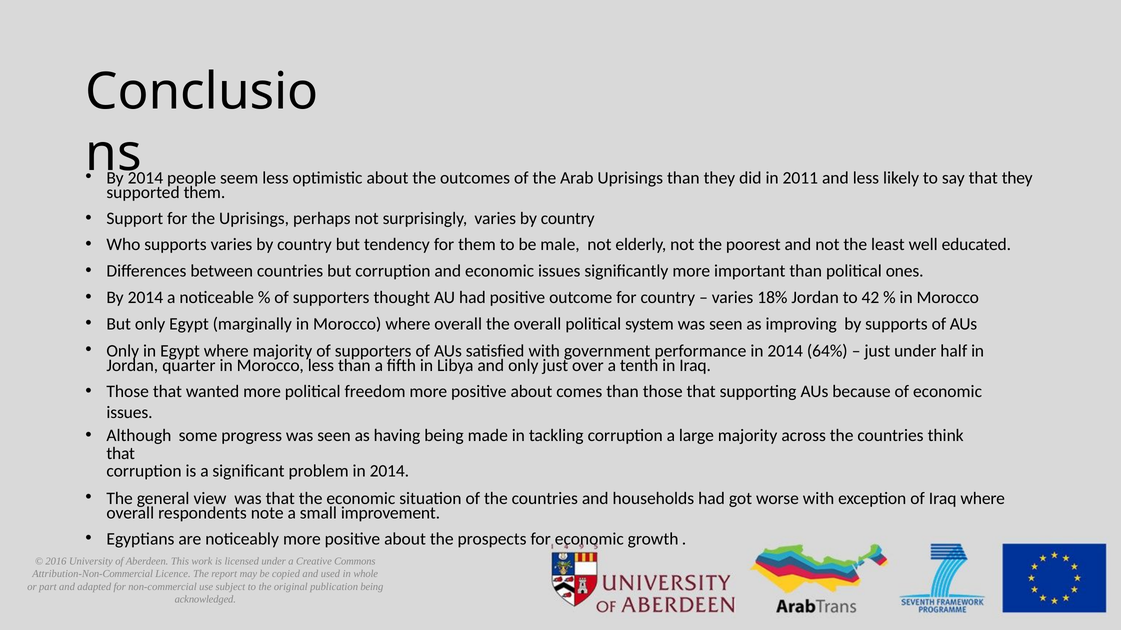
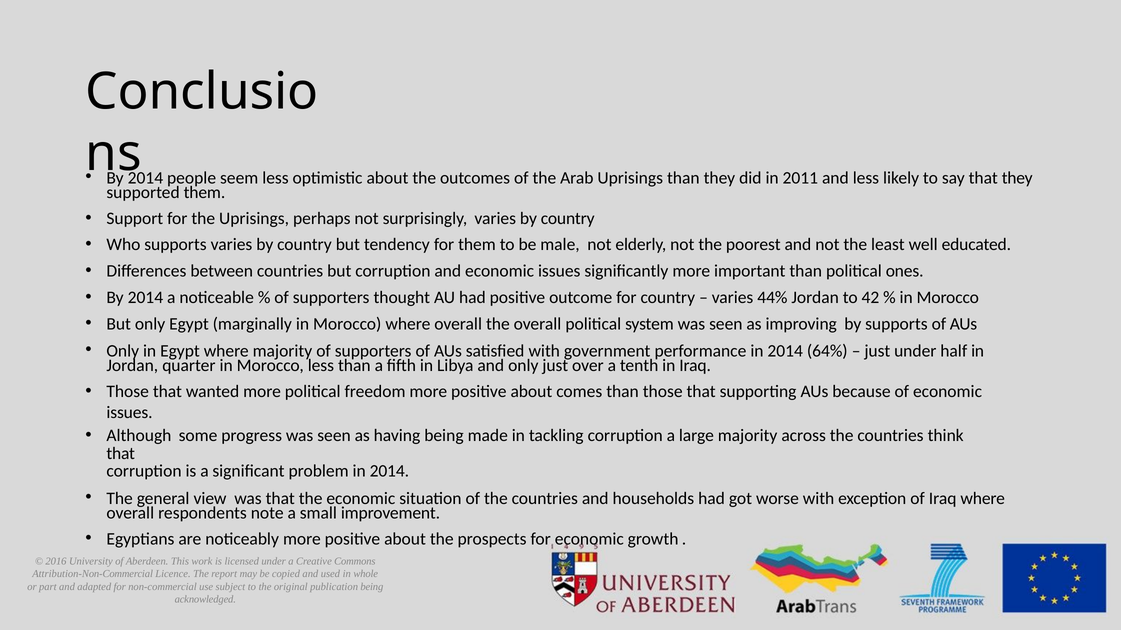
18%: 18% -> 44%
